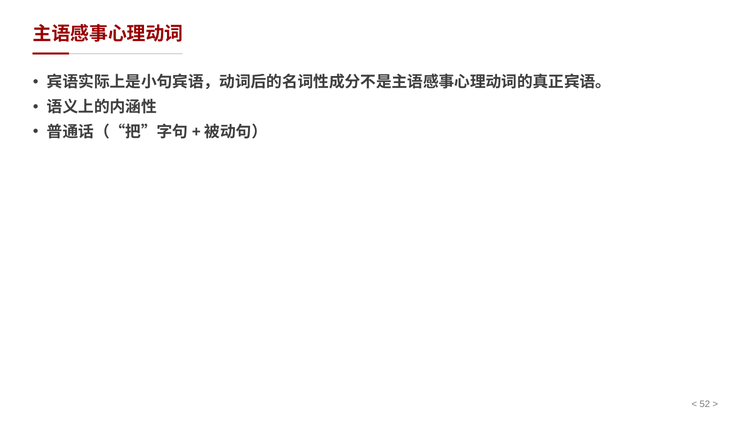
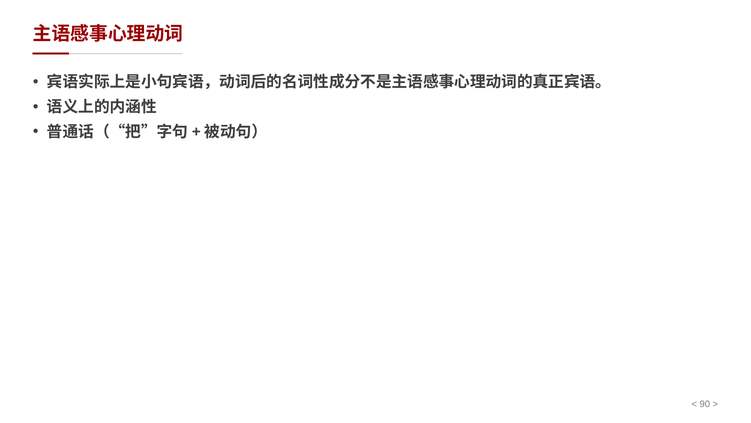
52: 52 -> 90
